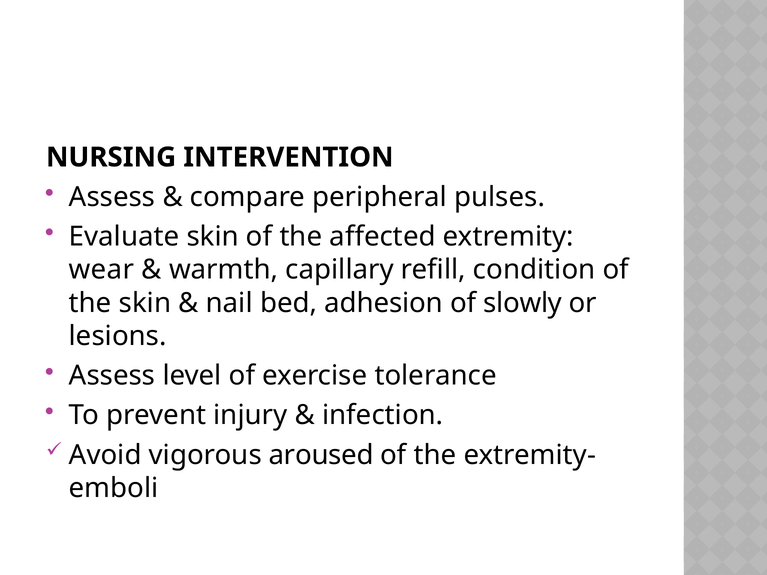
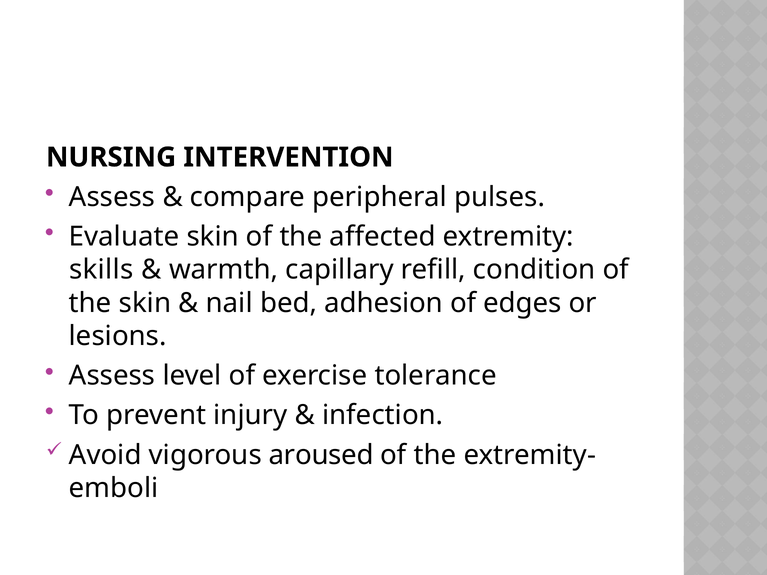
wear: wear -> skills
slowly: slowly -> edges
